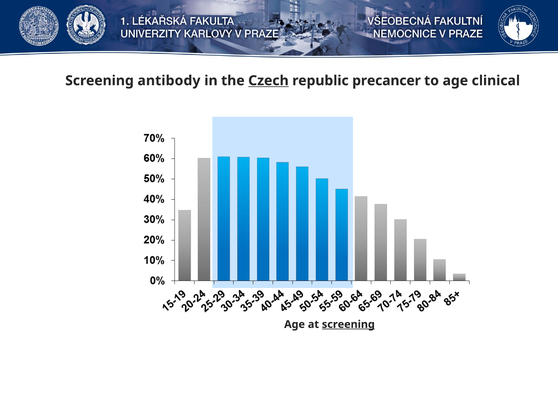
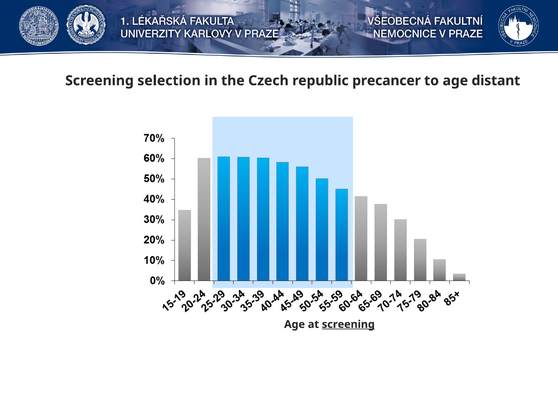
antibody: antibody -> selection
Czech underline: present -> none
clinical: clinical -> distant
